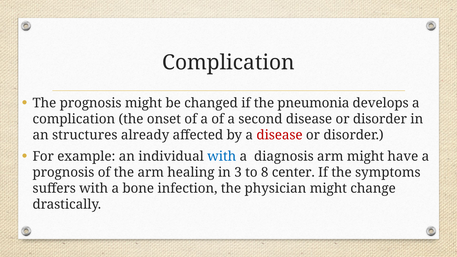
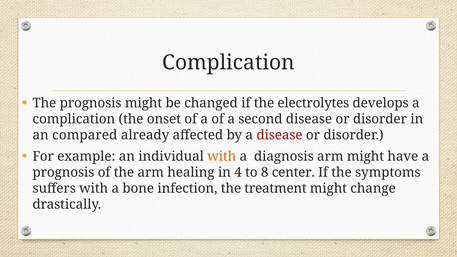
pneumonia: pneumonia -> electrolytes
structures: structures -> compared
with at (222, 157) colour: blue -> orange
3: 3 -> 4
physician: physician -> treatment
